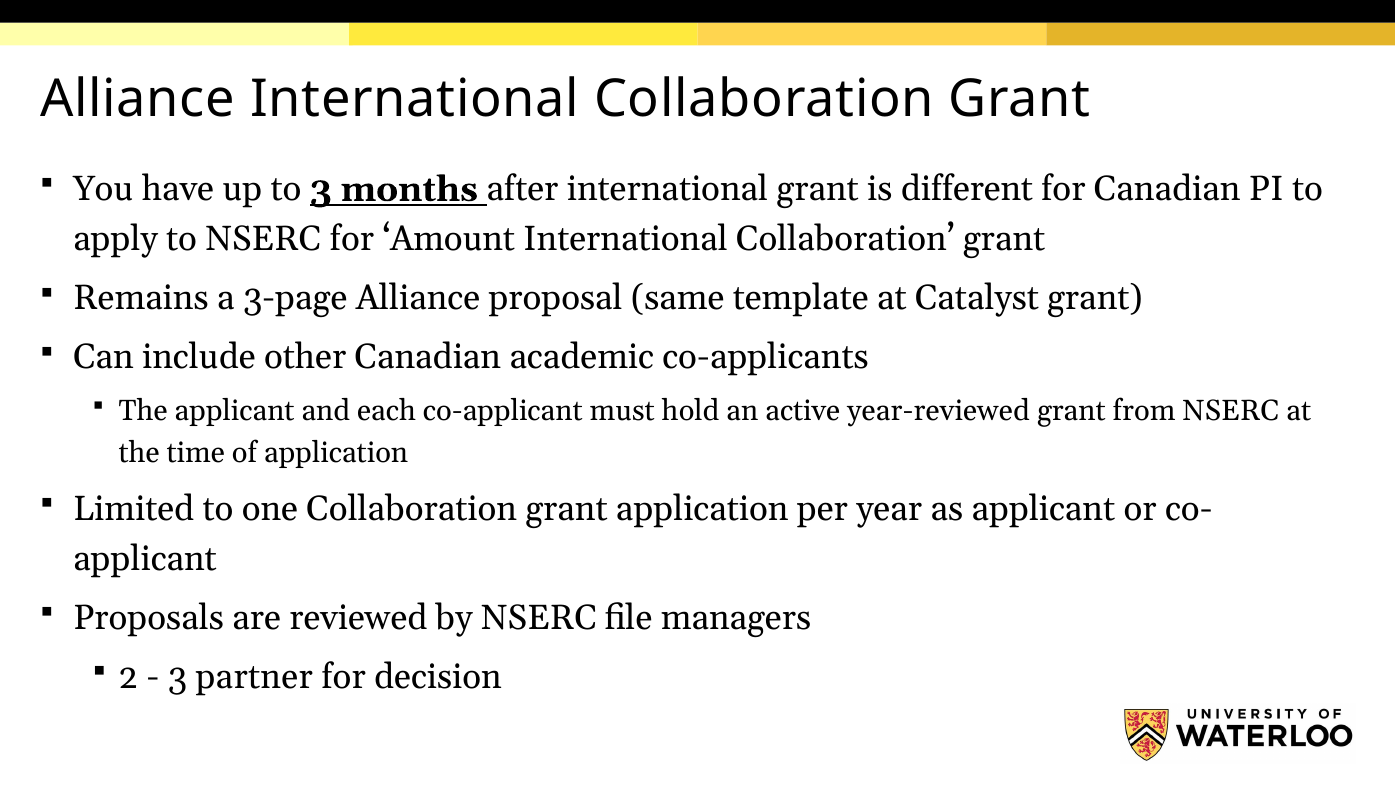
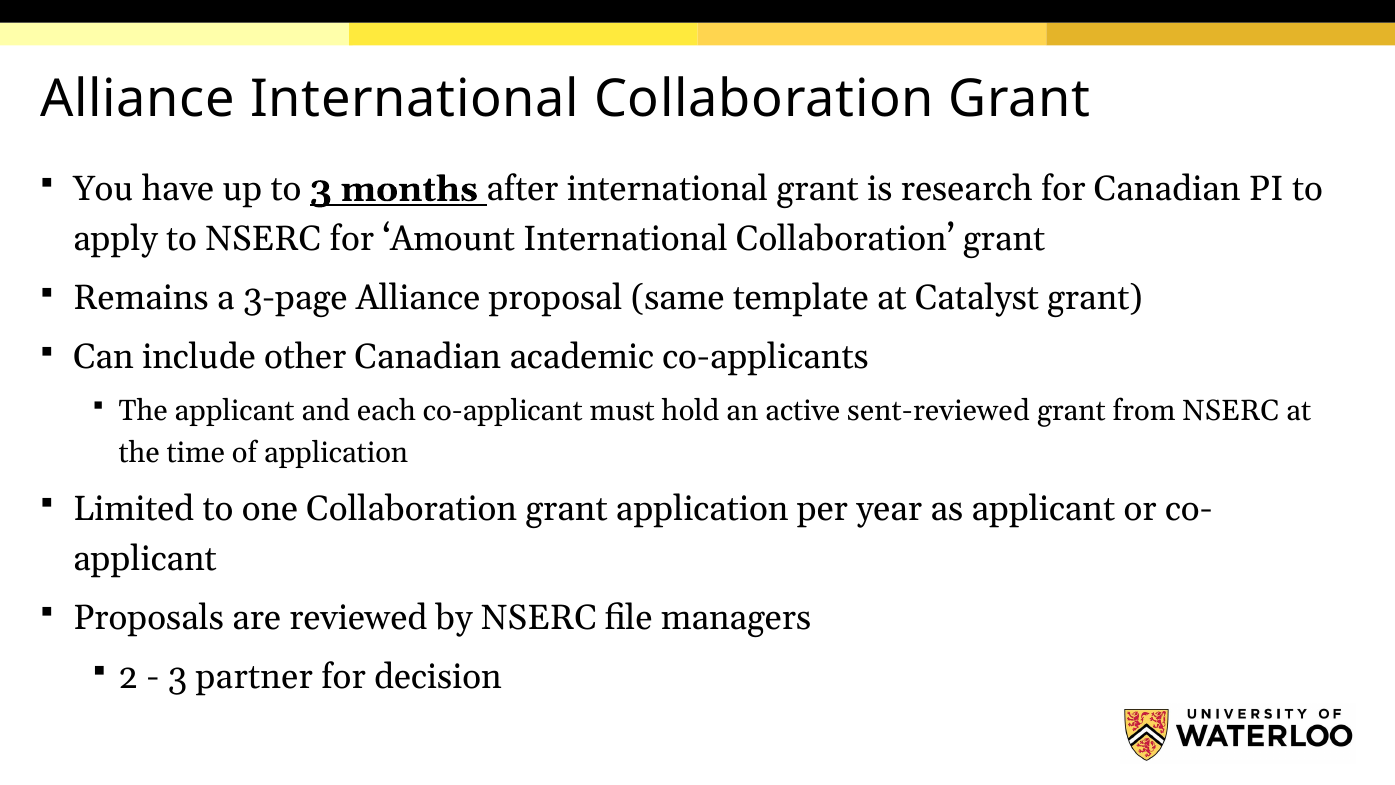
different: different -> research
year-reviewed: year-reviewed -> sent-reviewed
